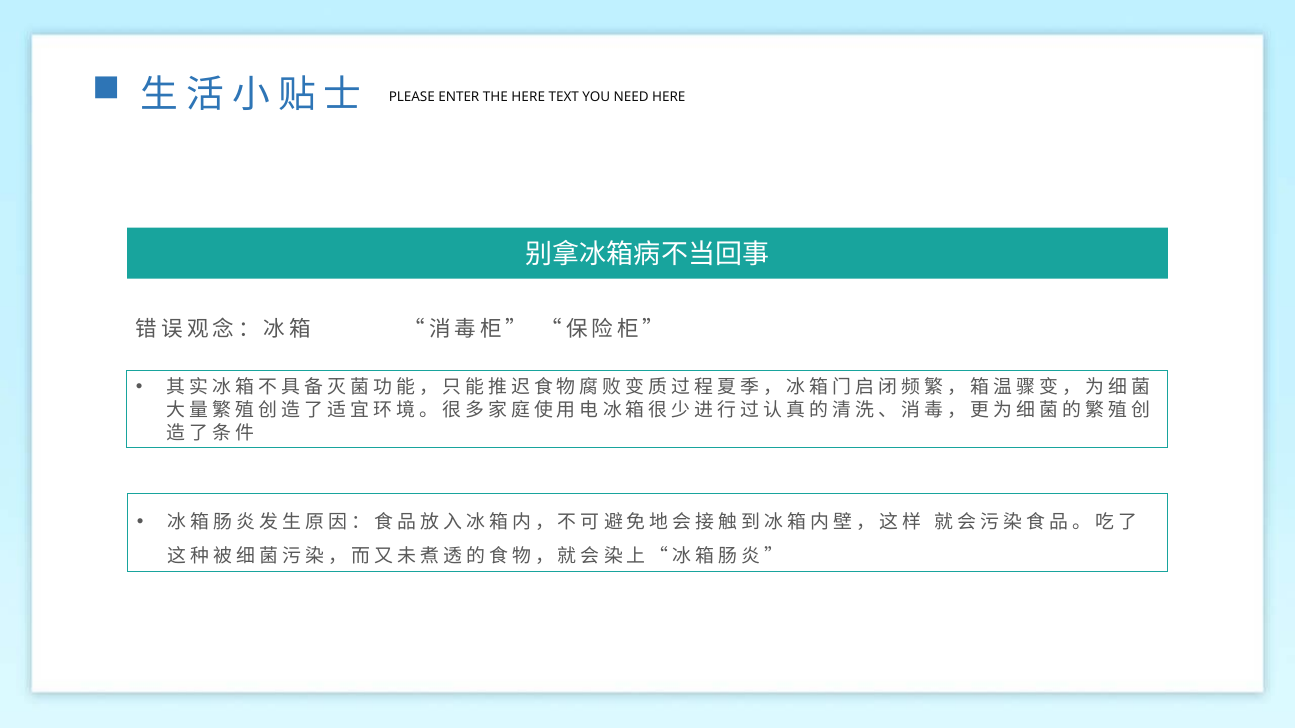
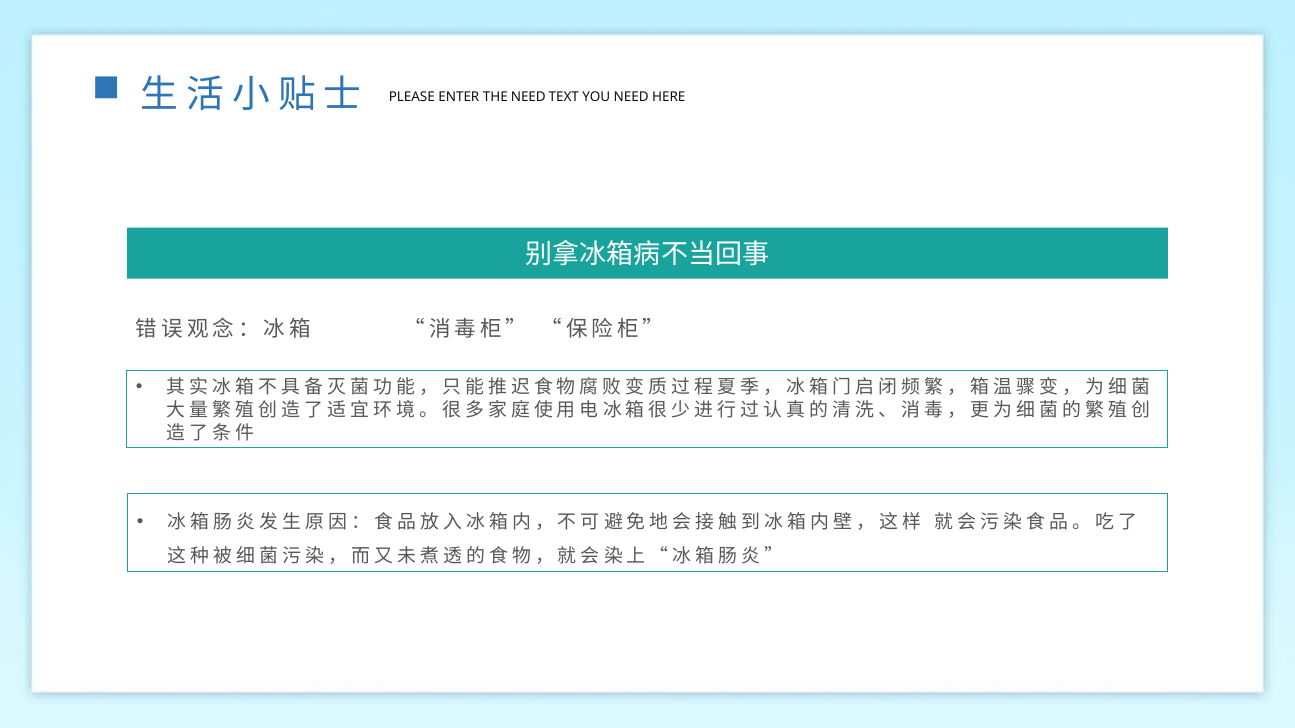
THE HERE: HERE -> NEED
